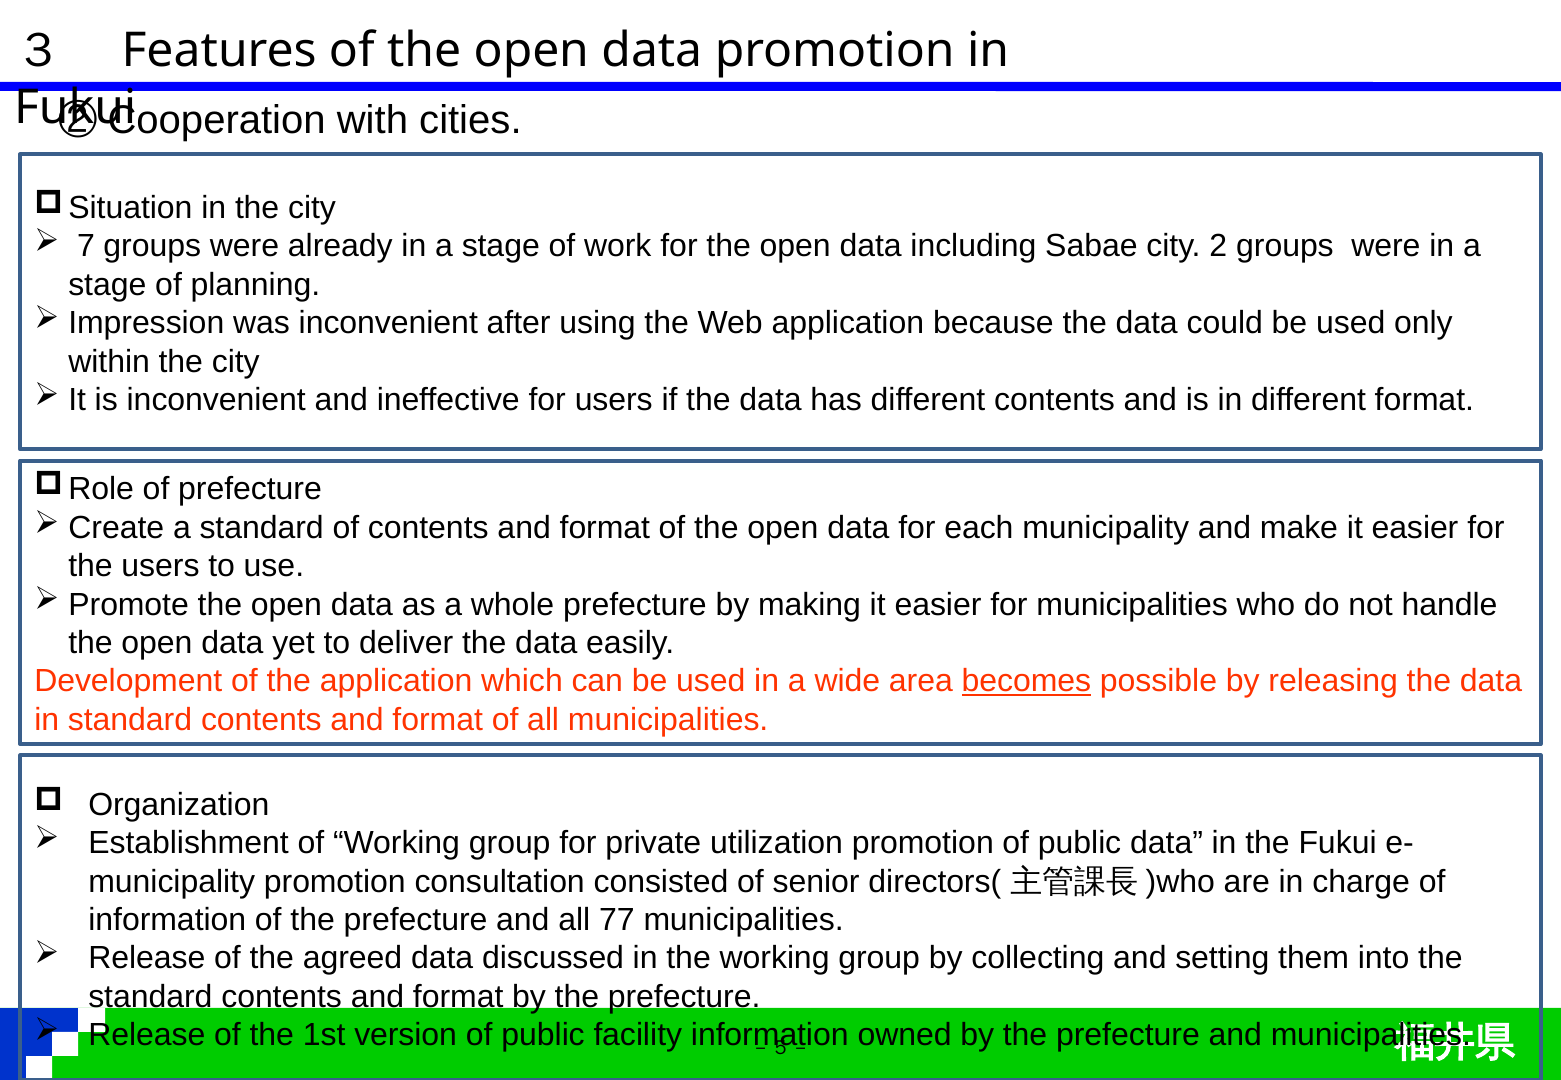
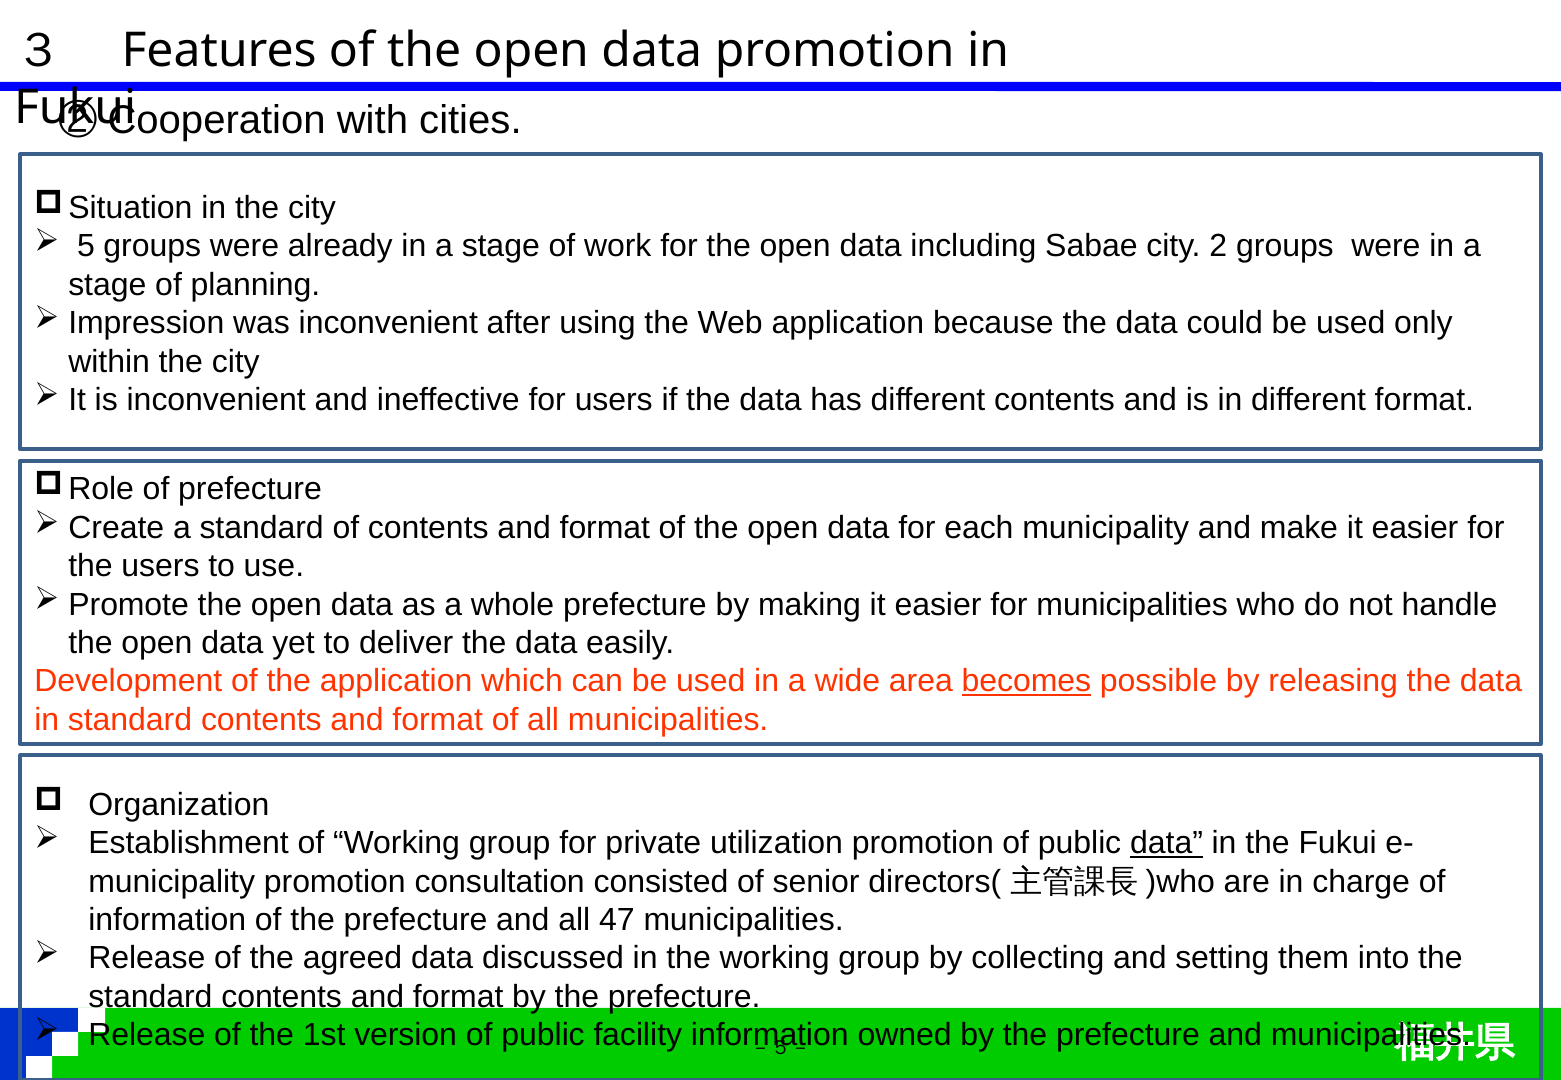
7: 7 -> 5
data at (1167, 844) underline: none -> present
77: 77 -> 47
